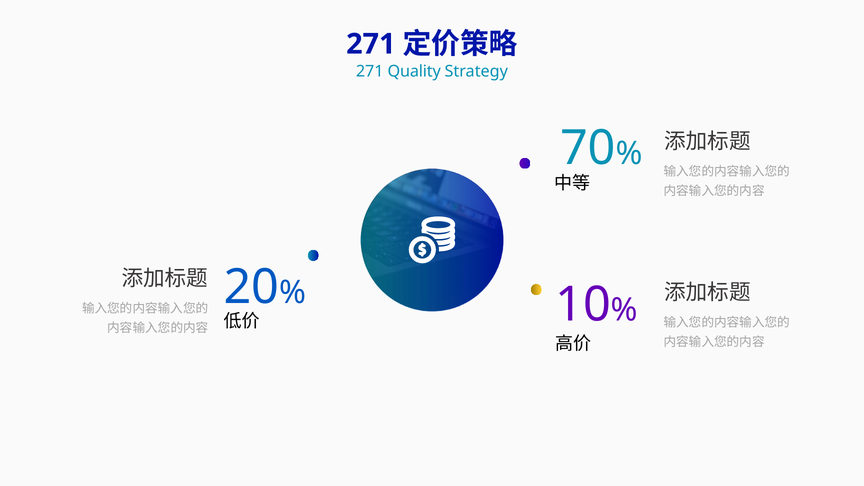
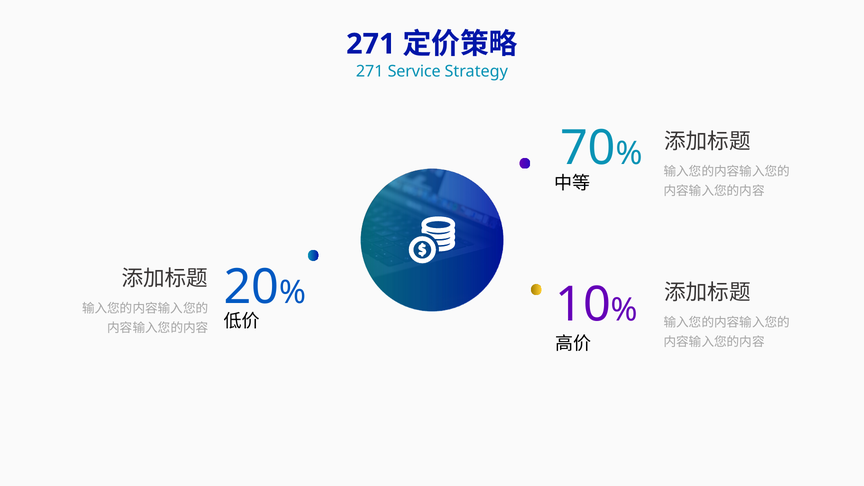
Quality: Quality -> Service
